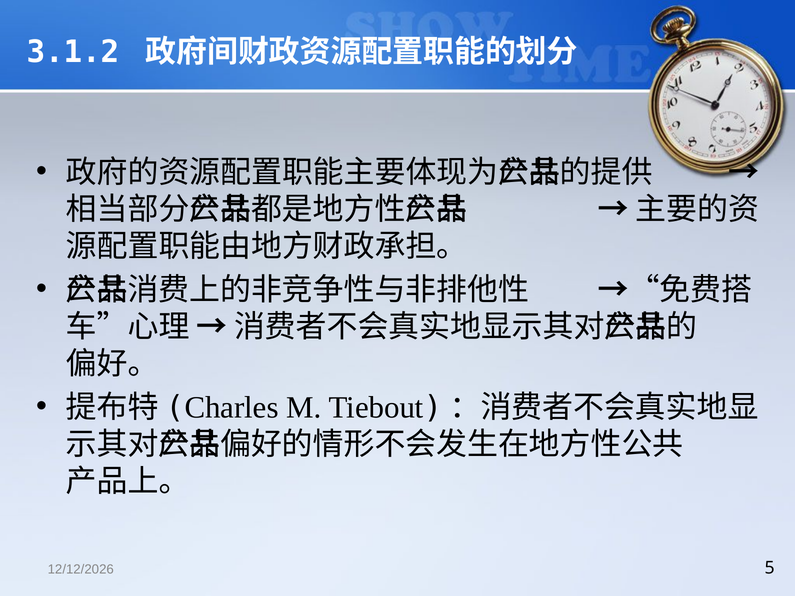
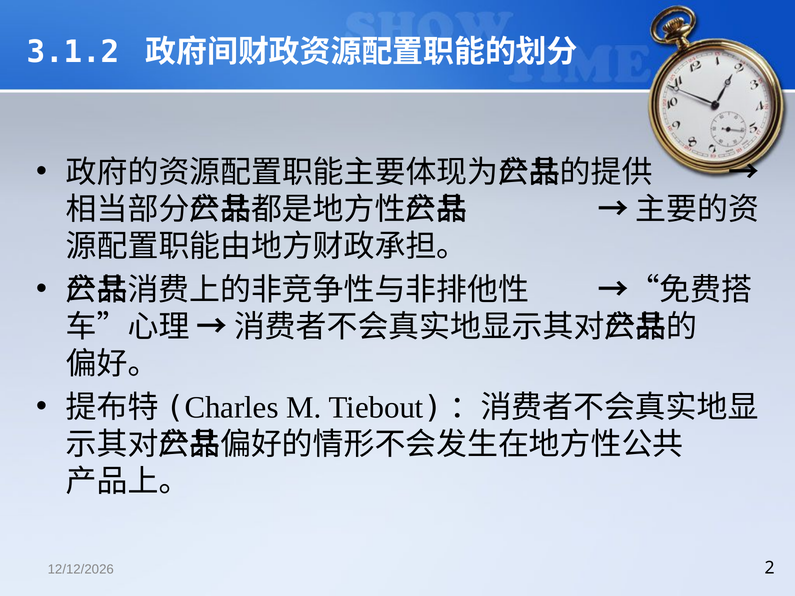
5: 5 -> 2
